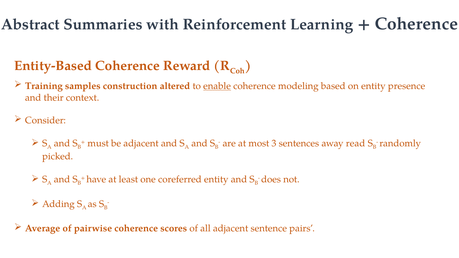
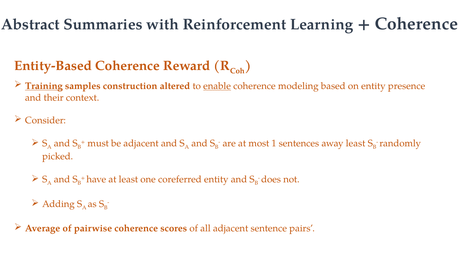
Training underline: none -> present
3: 3 -> 1
away read: read -> least
